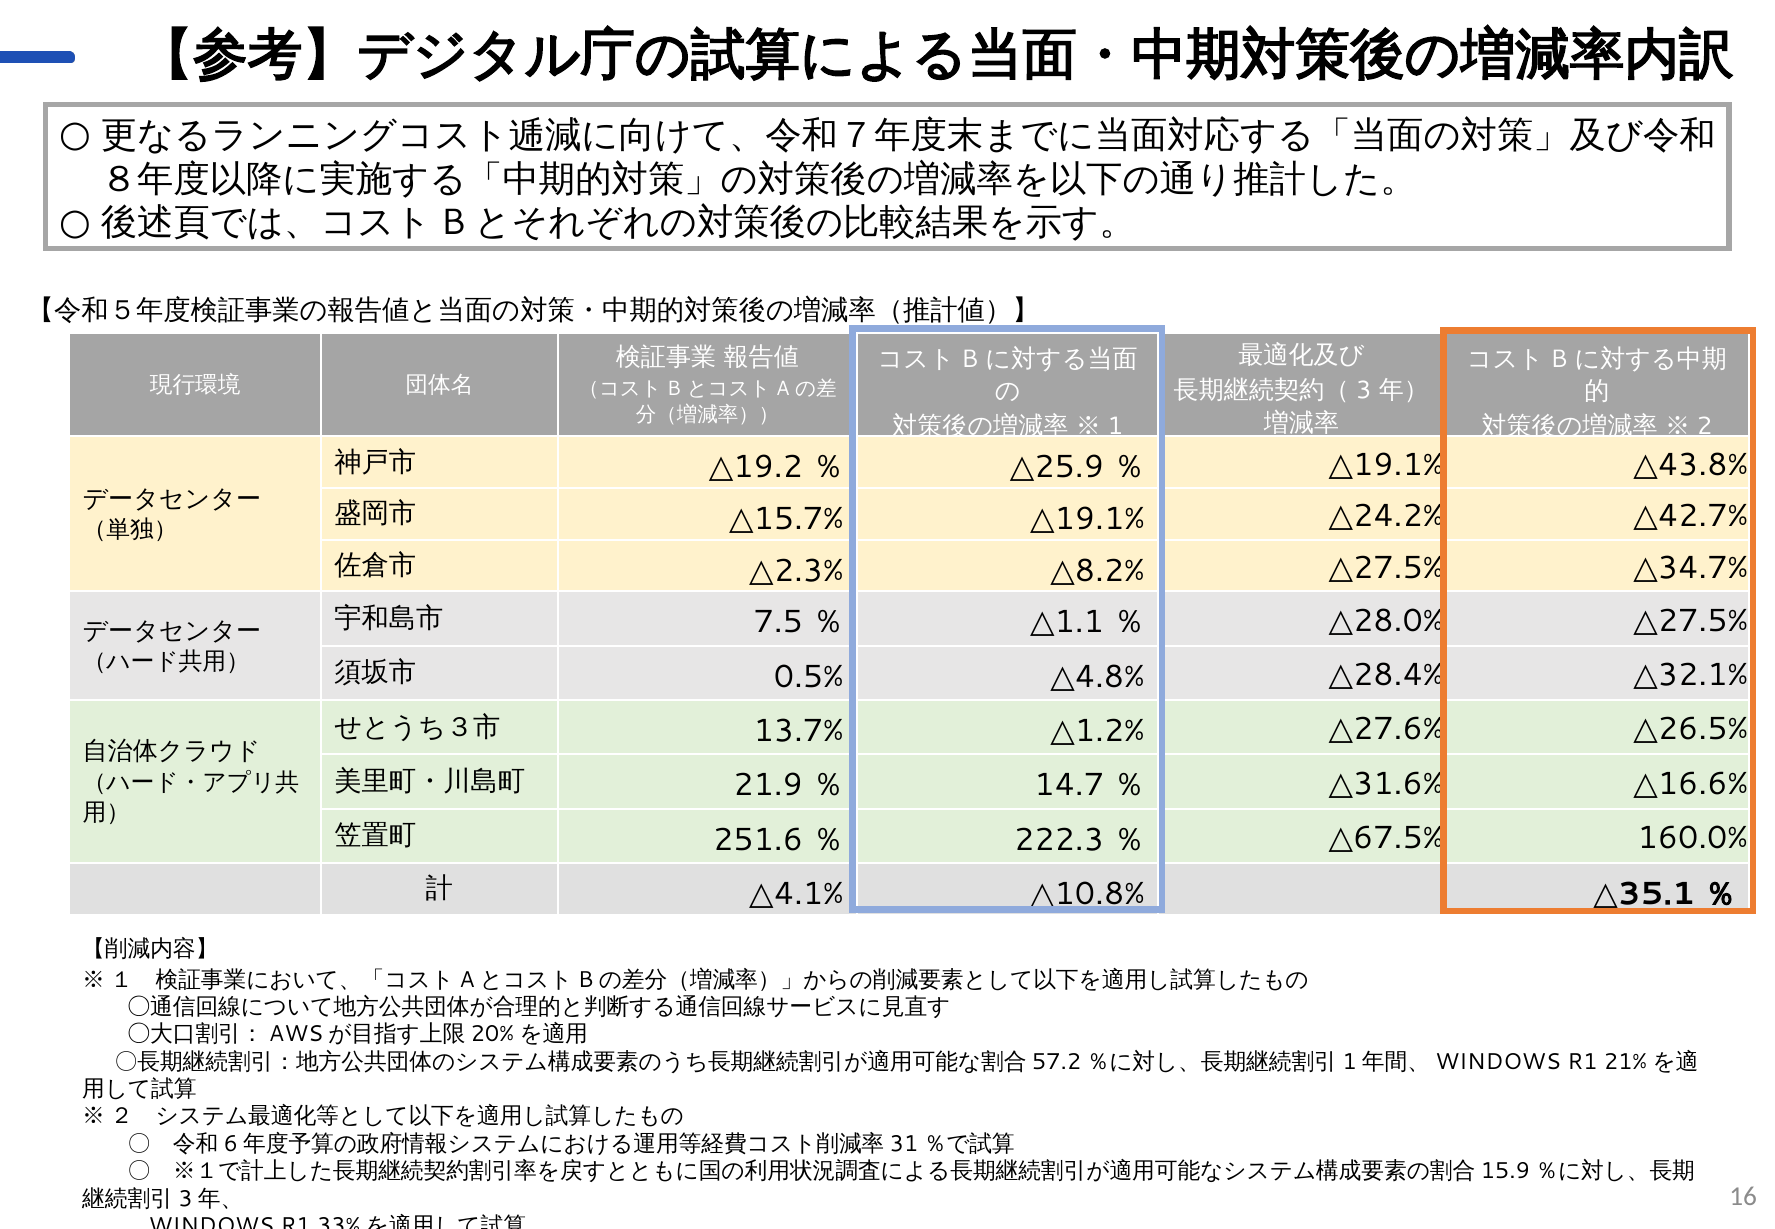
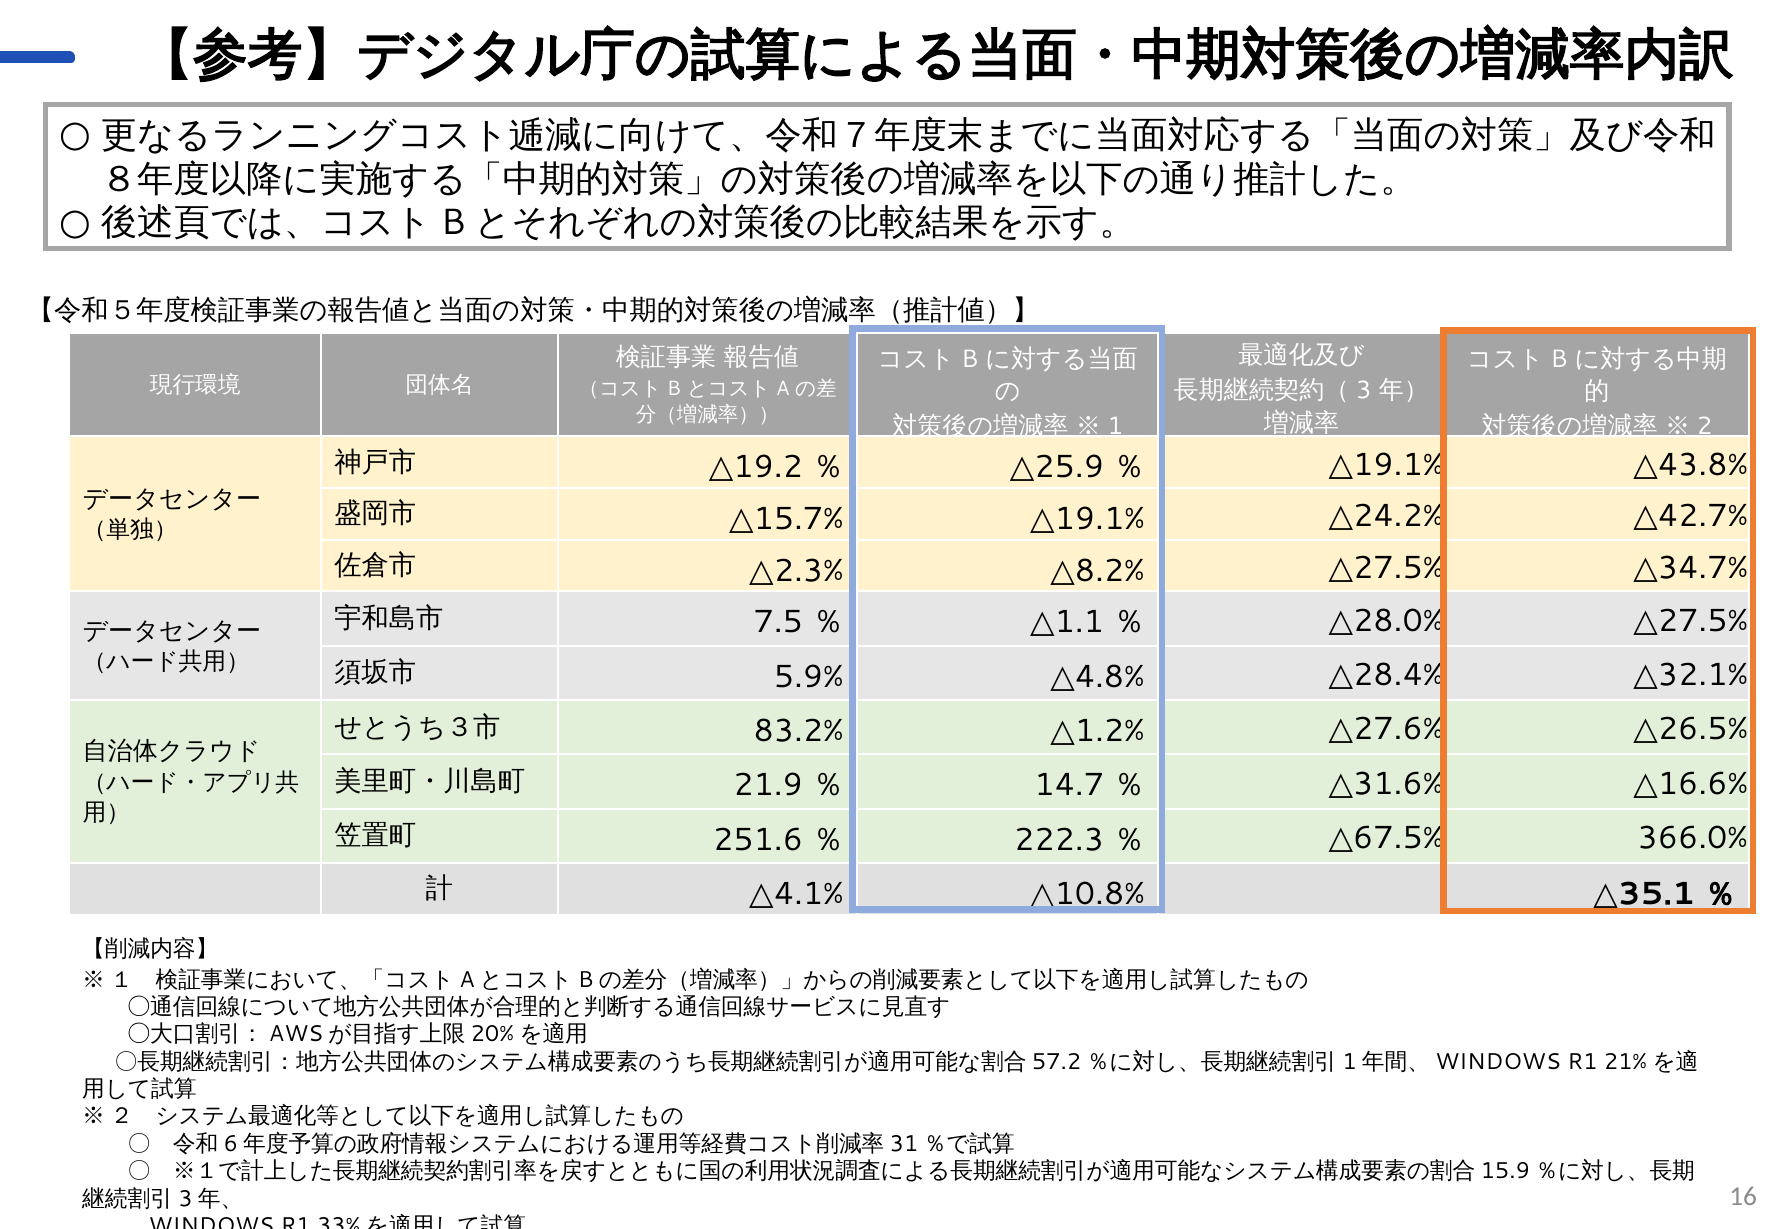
0.5%: 0.5% -> 5.9%
13.7%: 13.7% -> 83.2%
160.0%: 160.0% -> 366.0%
